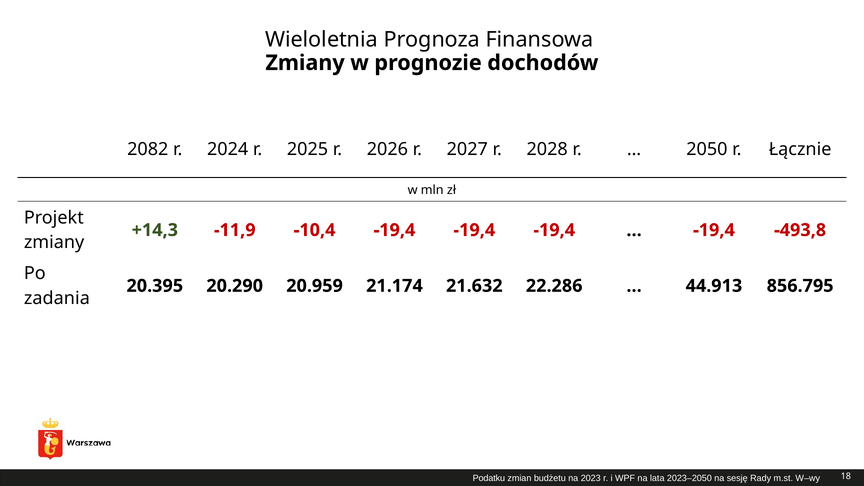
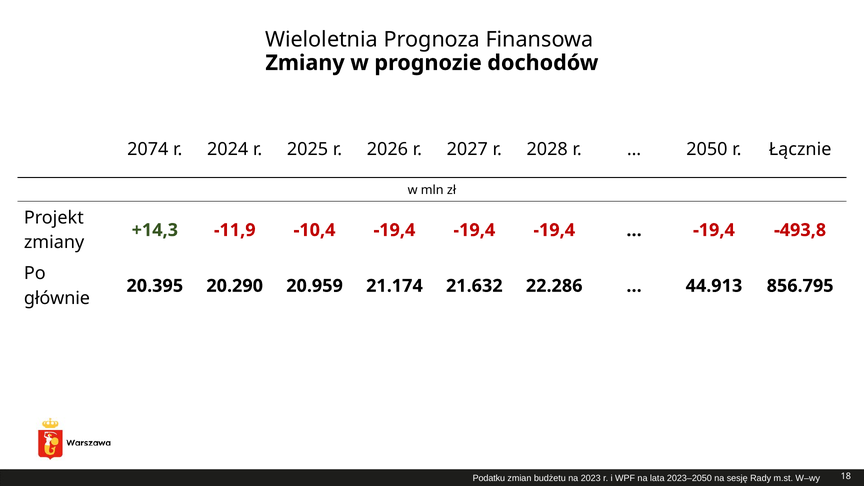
2082: 2082 -> 2074
zadania: zadania -> głównie
